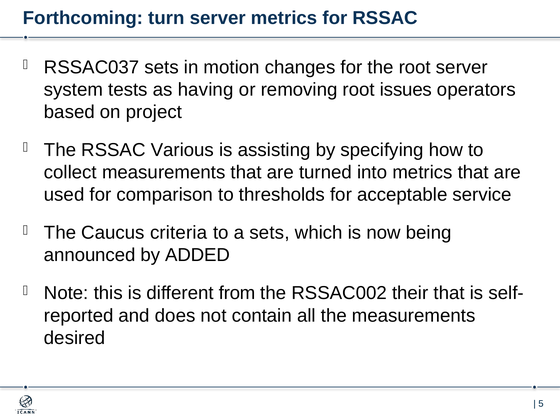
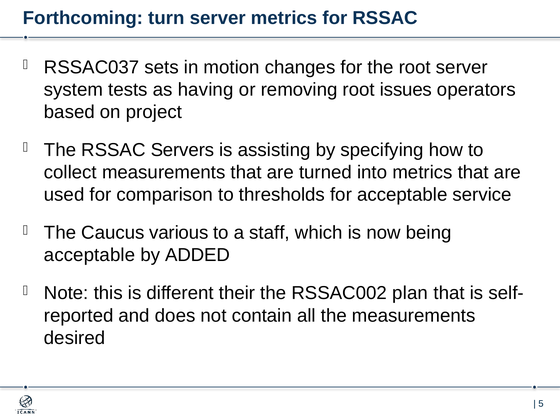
Various: Various -> Servers
criteria: criteria -> various
a sets: sets -> staff
announced at (90, 255): announced -> acceptable
from: from -> their
their: their -> plan
